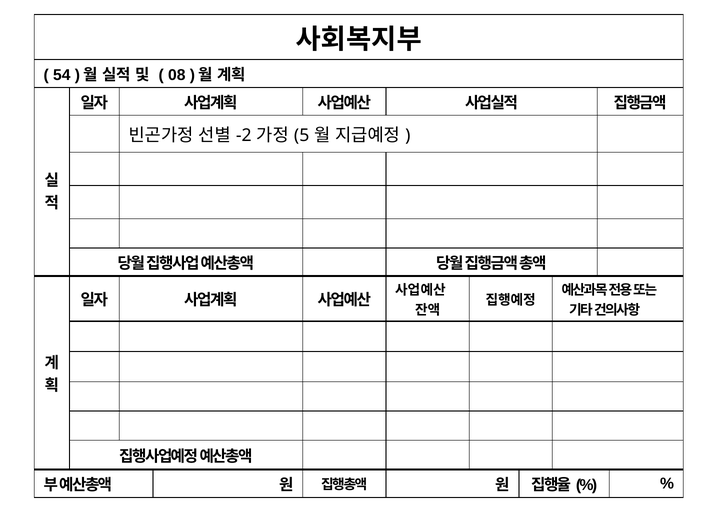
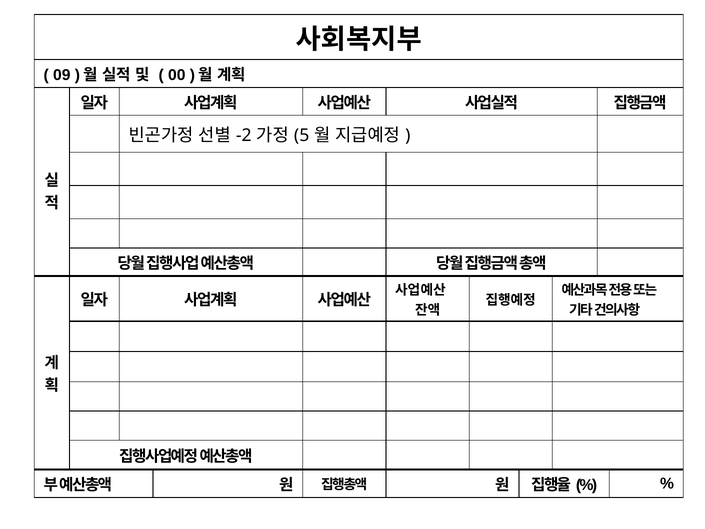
54: 54 -> 09
08: 08 -> 00
